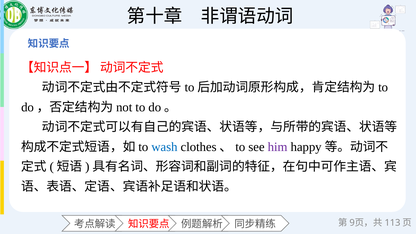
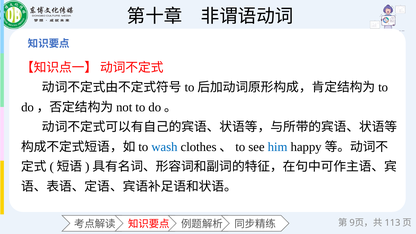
him colour: purple -> blue
